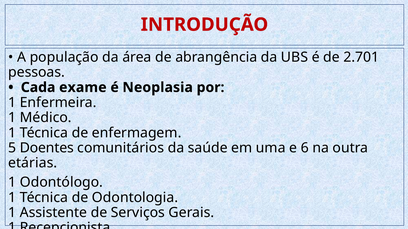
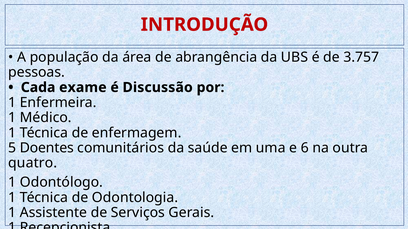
2.701: 2.701 -> 3.757
Neoplasia: Neoplasia -> Discussão
etárias: etárias -> quatro
